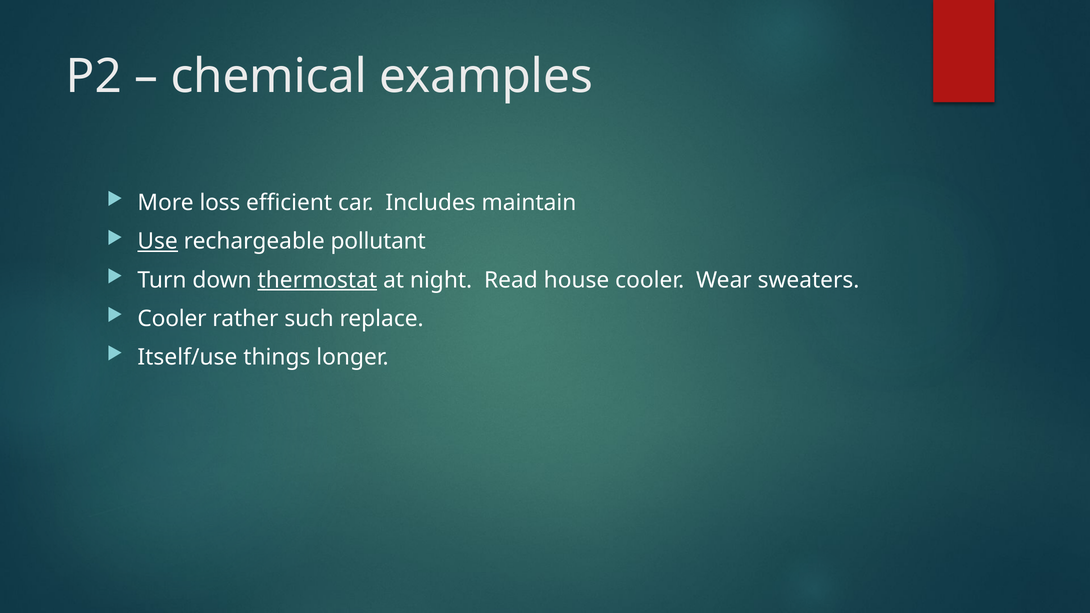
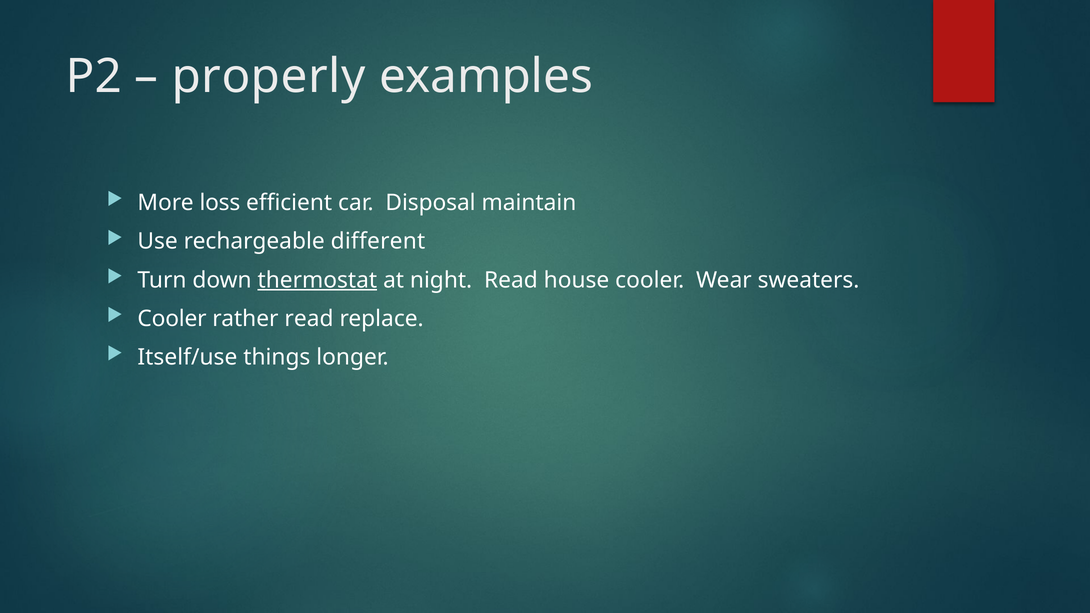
chemical: chemical -> properly
Includes: Includes -> Disposal
Use underline: present -> none
pollutant: pollutant -> different
rather such: such -> read
